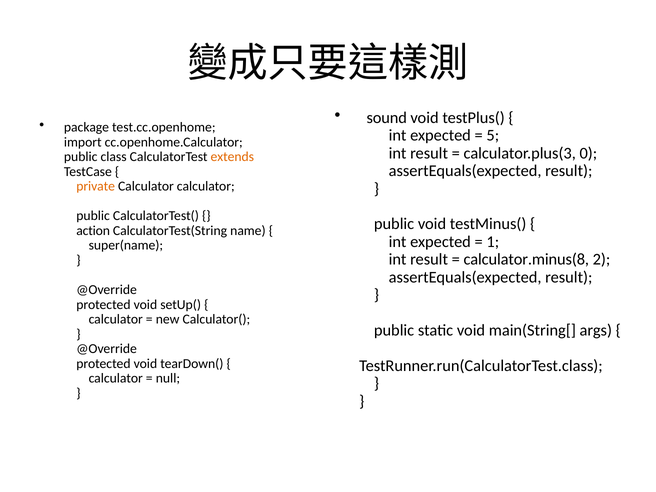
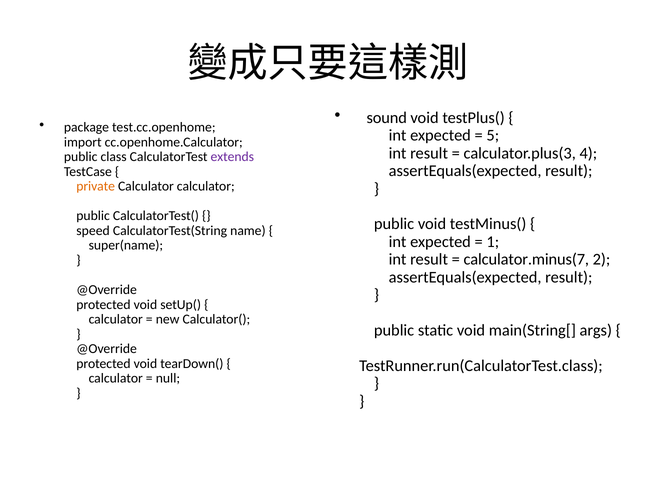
0: 0 -> 4
extends colour: orange -> purple
action: action -> speed
calculator.minus(8: calculator.minus(8 -> calculator.minus(7
